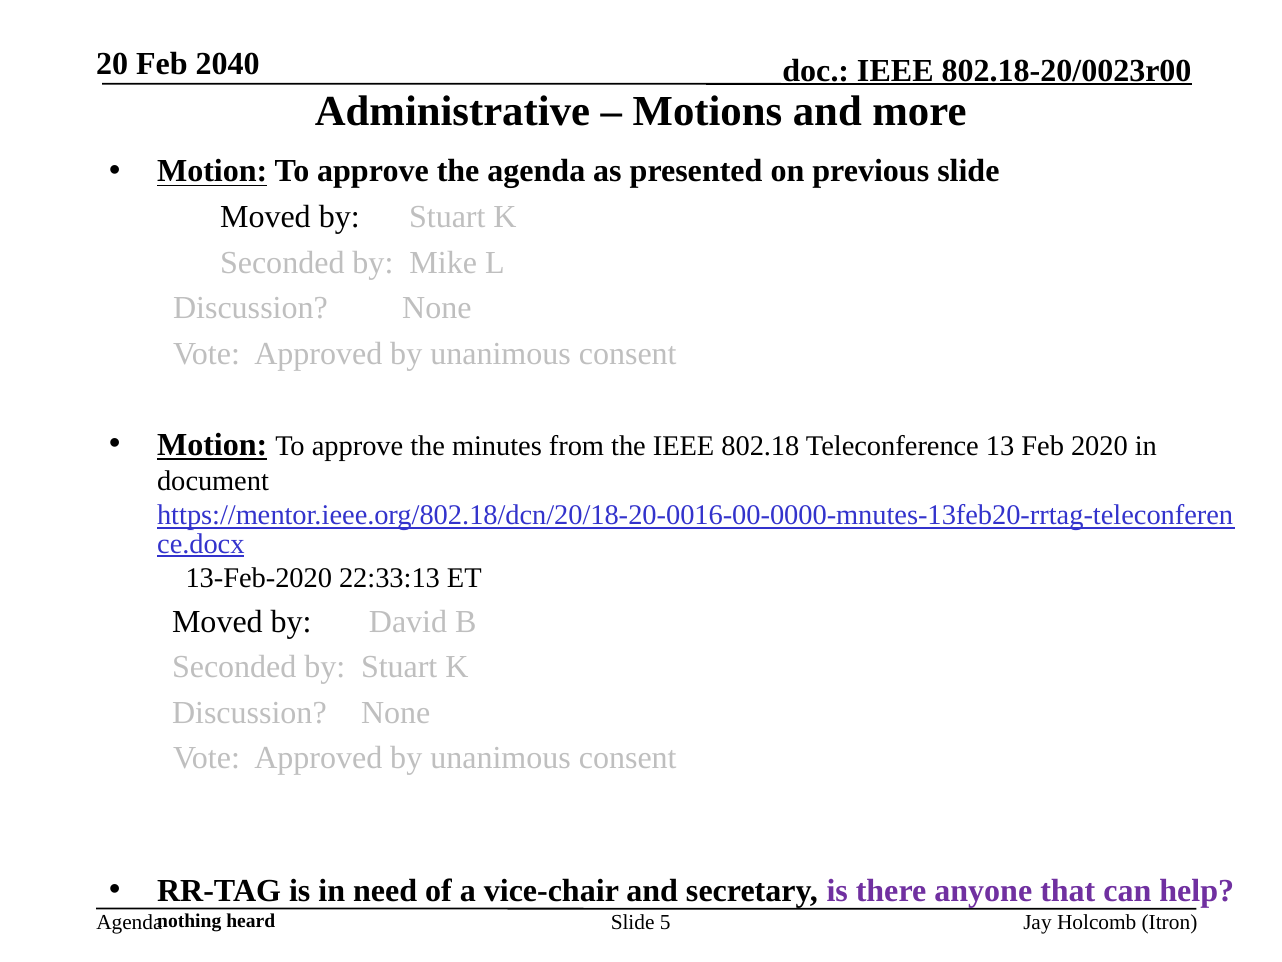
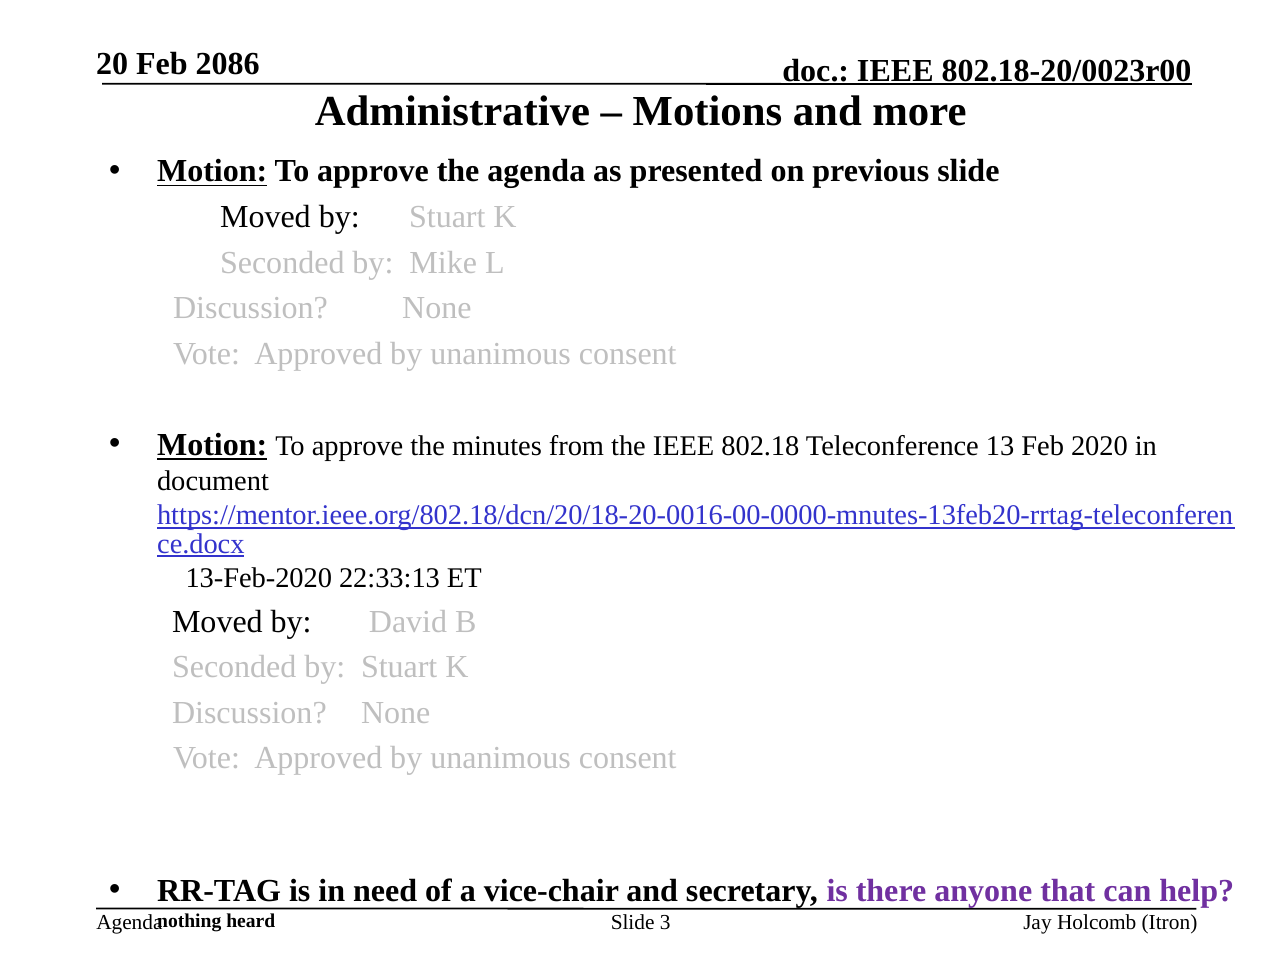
2040: 2040 -> 2086
5: 5 -> 3
